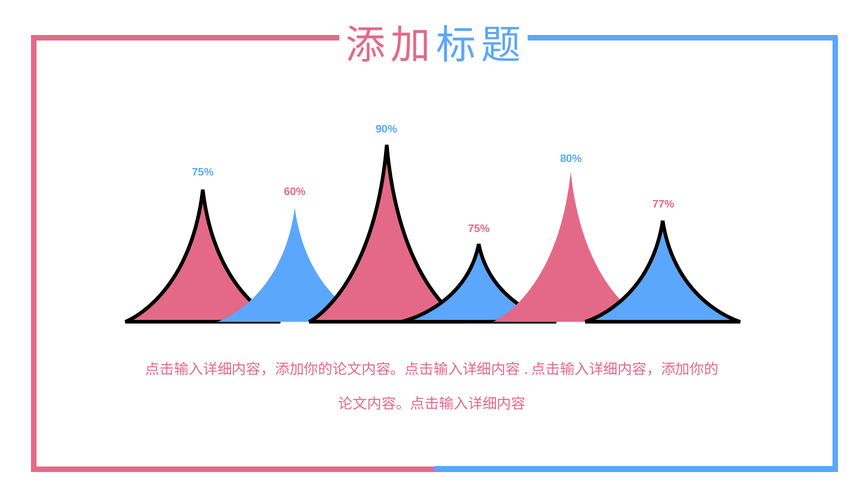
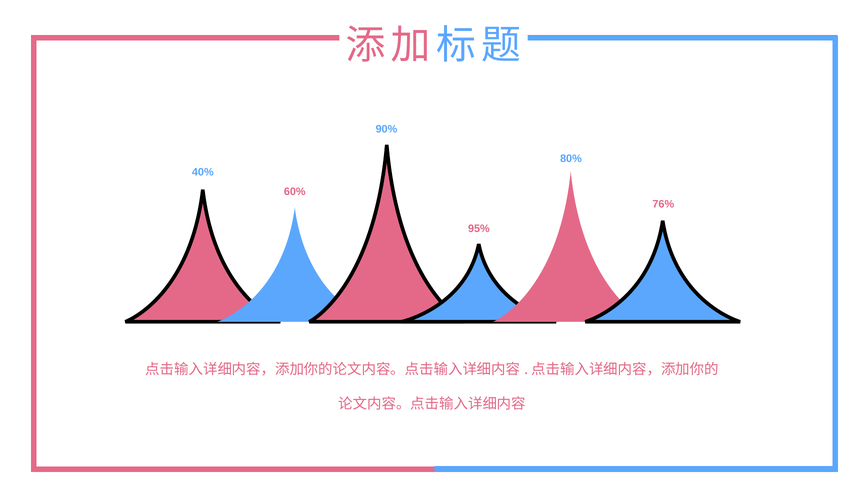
75% at (203, 172): 75% -> 40%
77%: 77% -> 76%
75% at (479, 229): 75% -> 95%
